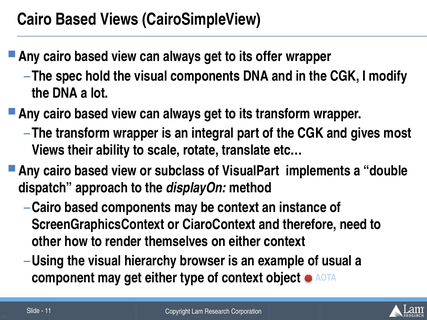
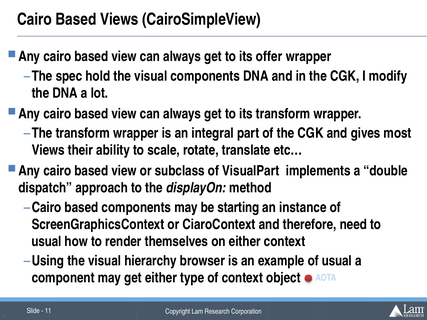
be context: context -> starting
other at (46, 242): other -> usual
